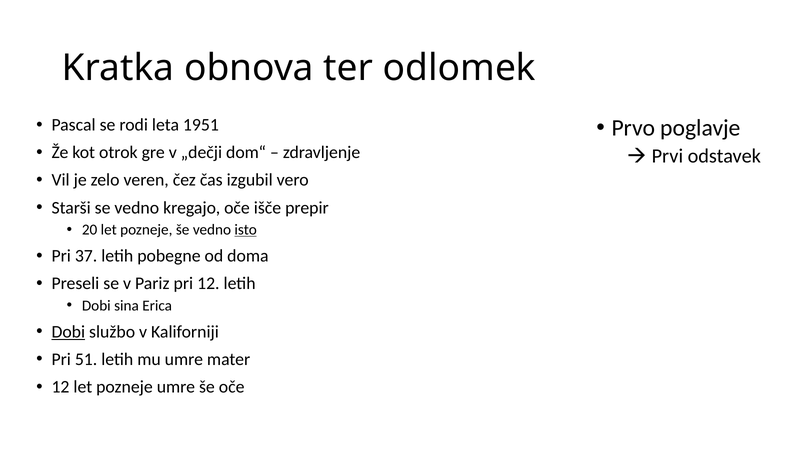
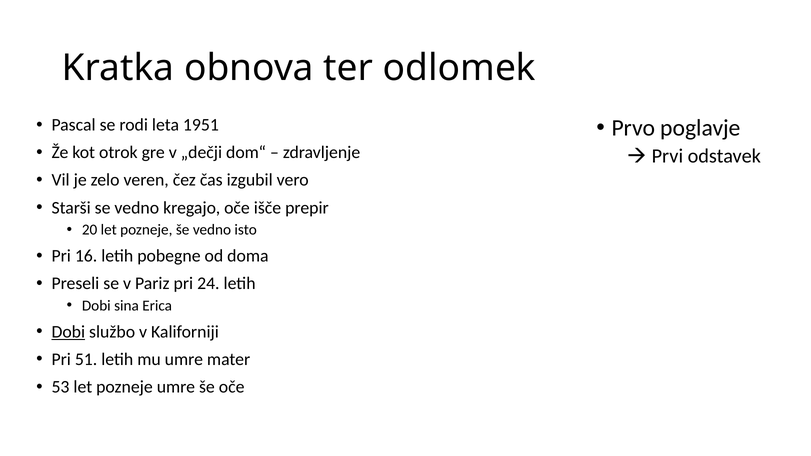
isto underline: present -> none
37: 37 -> 16
pri 12: 12 -> 24
12 at (60, 387): 12 -> 53
